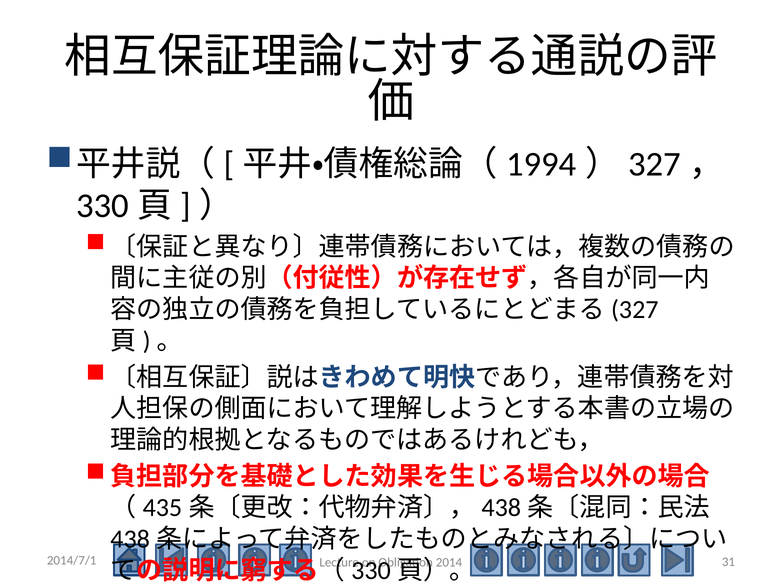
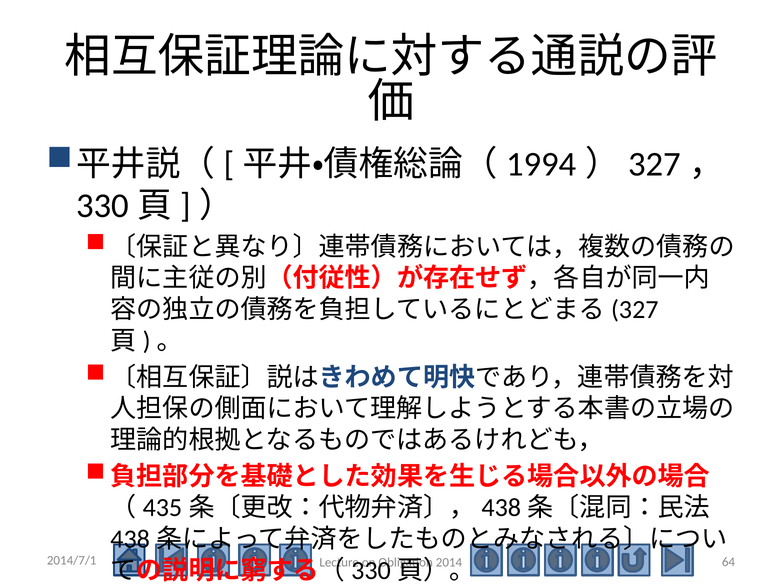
31: 31 -> 64
